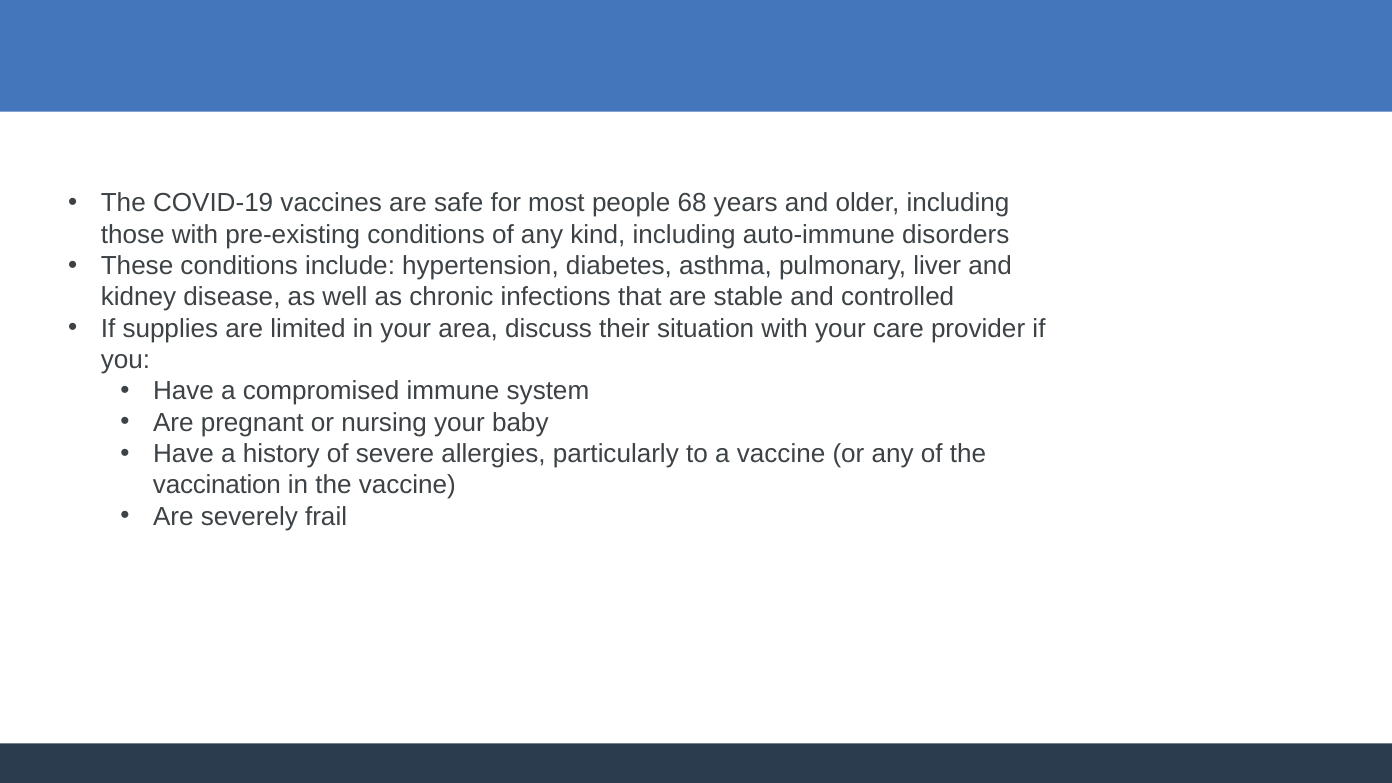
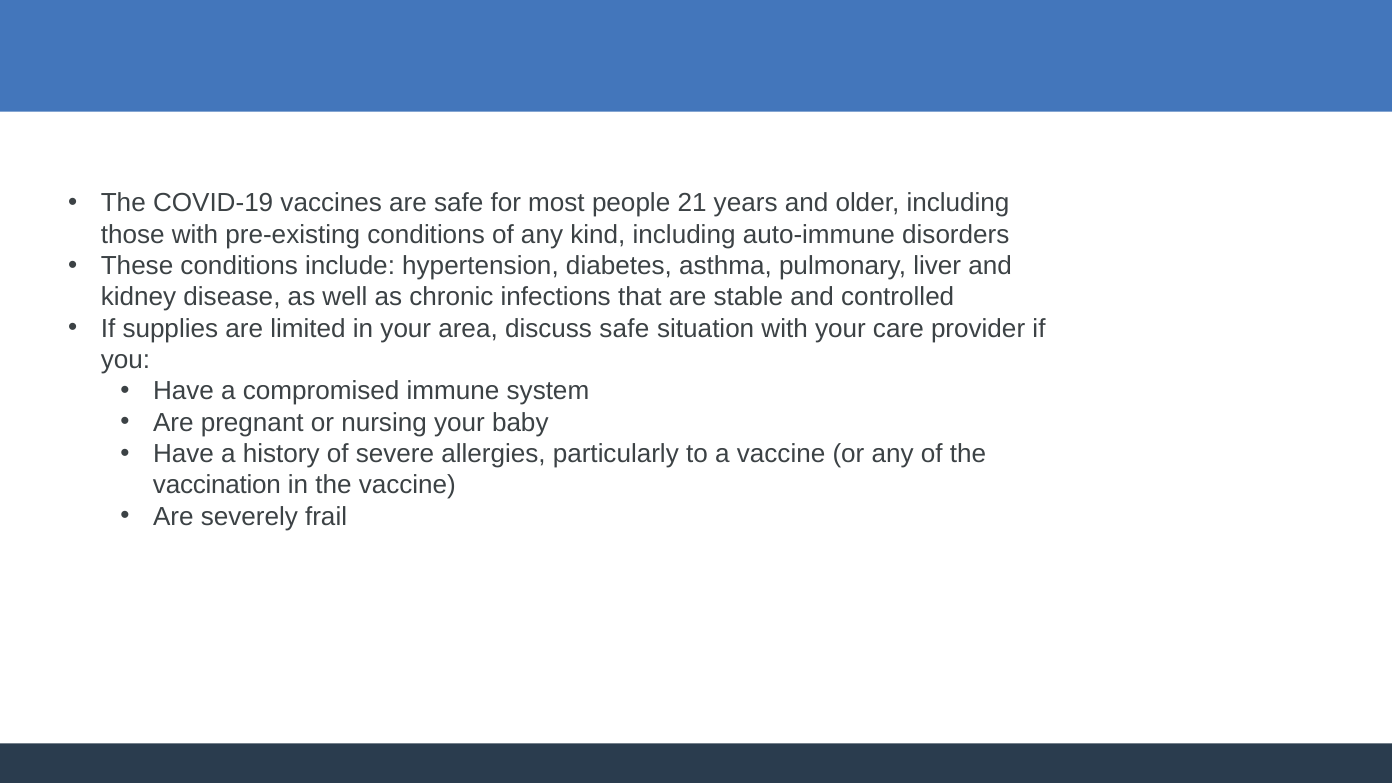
68: 68 -> 21
discuss their: their -> safe
